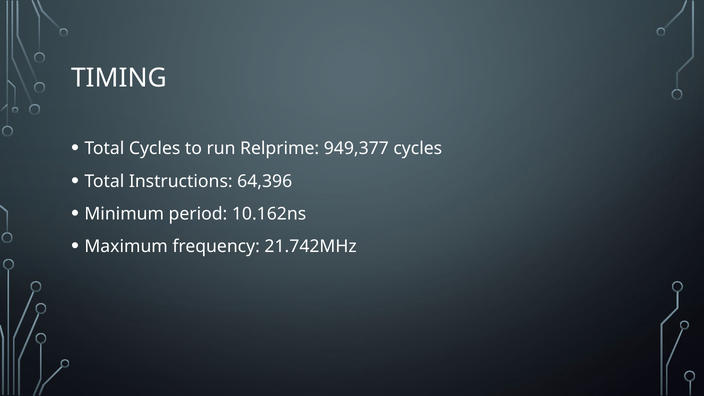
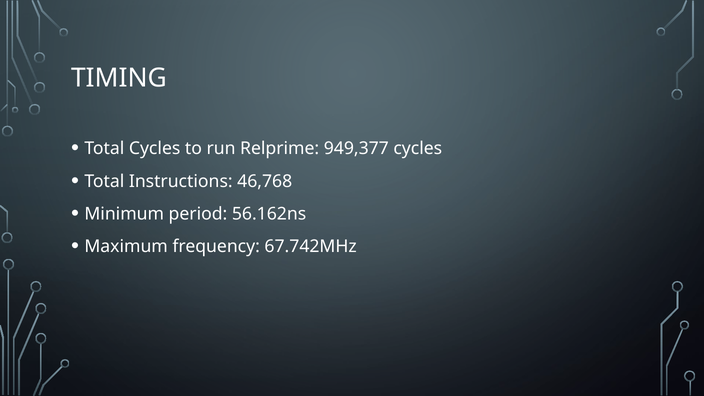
64,396: 64,396 -> 46,768
10.162ns: 10.162ns -> 56.162ns
21.742MHz: 21.742MHz -> 67.742MHz
